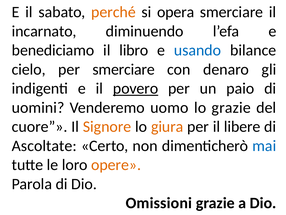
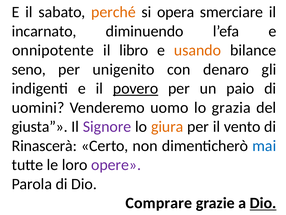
benediciamo: benediciamo -> onnipotente
usando colour: blue -> orange
cielo: cielo -> seno
per smerciare: smerciare -> unigenito
lo grazie: grazie -> grazia
cuore: cuore -> giusta
Signore colour: orange -> purple
libere: libere -> vento
Ascoltate: Ascoltate -> Rinascerà
opere colour: orange -> purple
Omissioni: Omissioni -> Comprare
Dio at (263, 203) underline: none -> present
